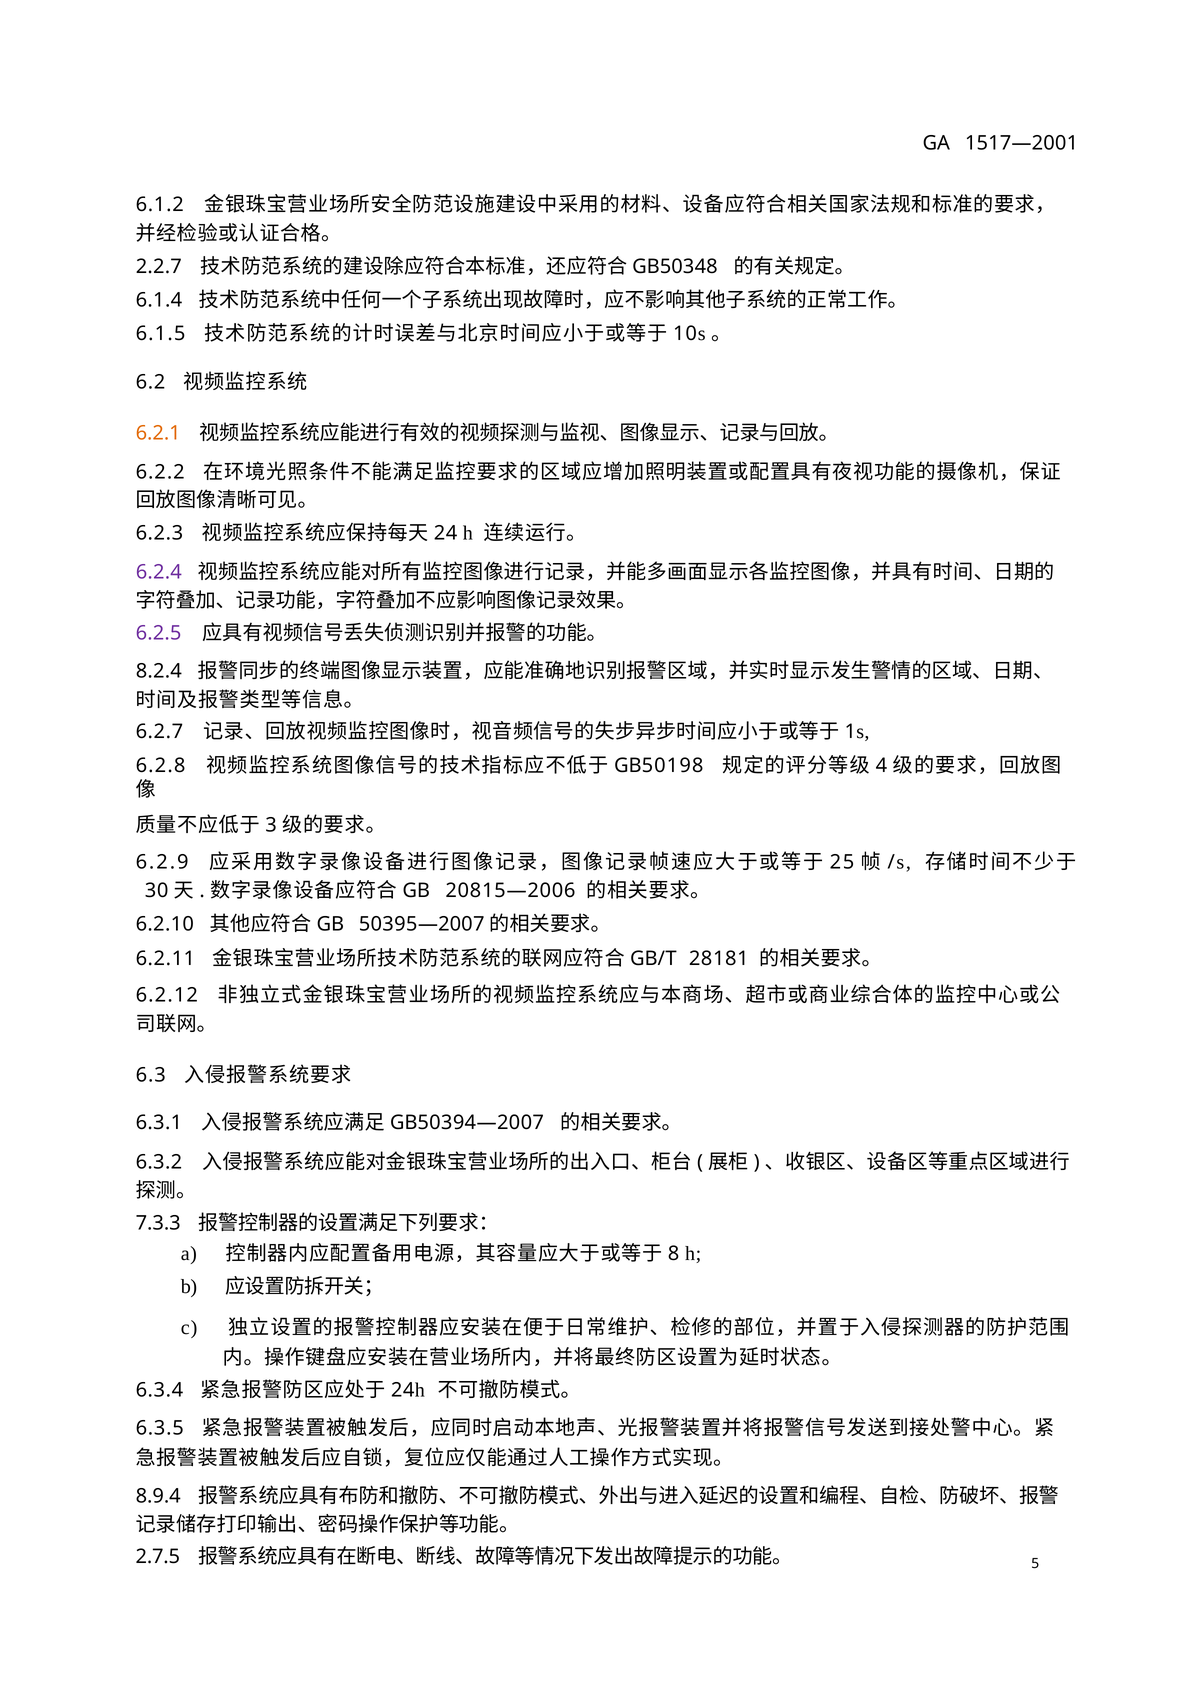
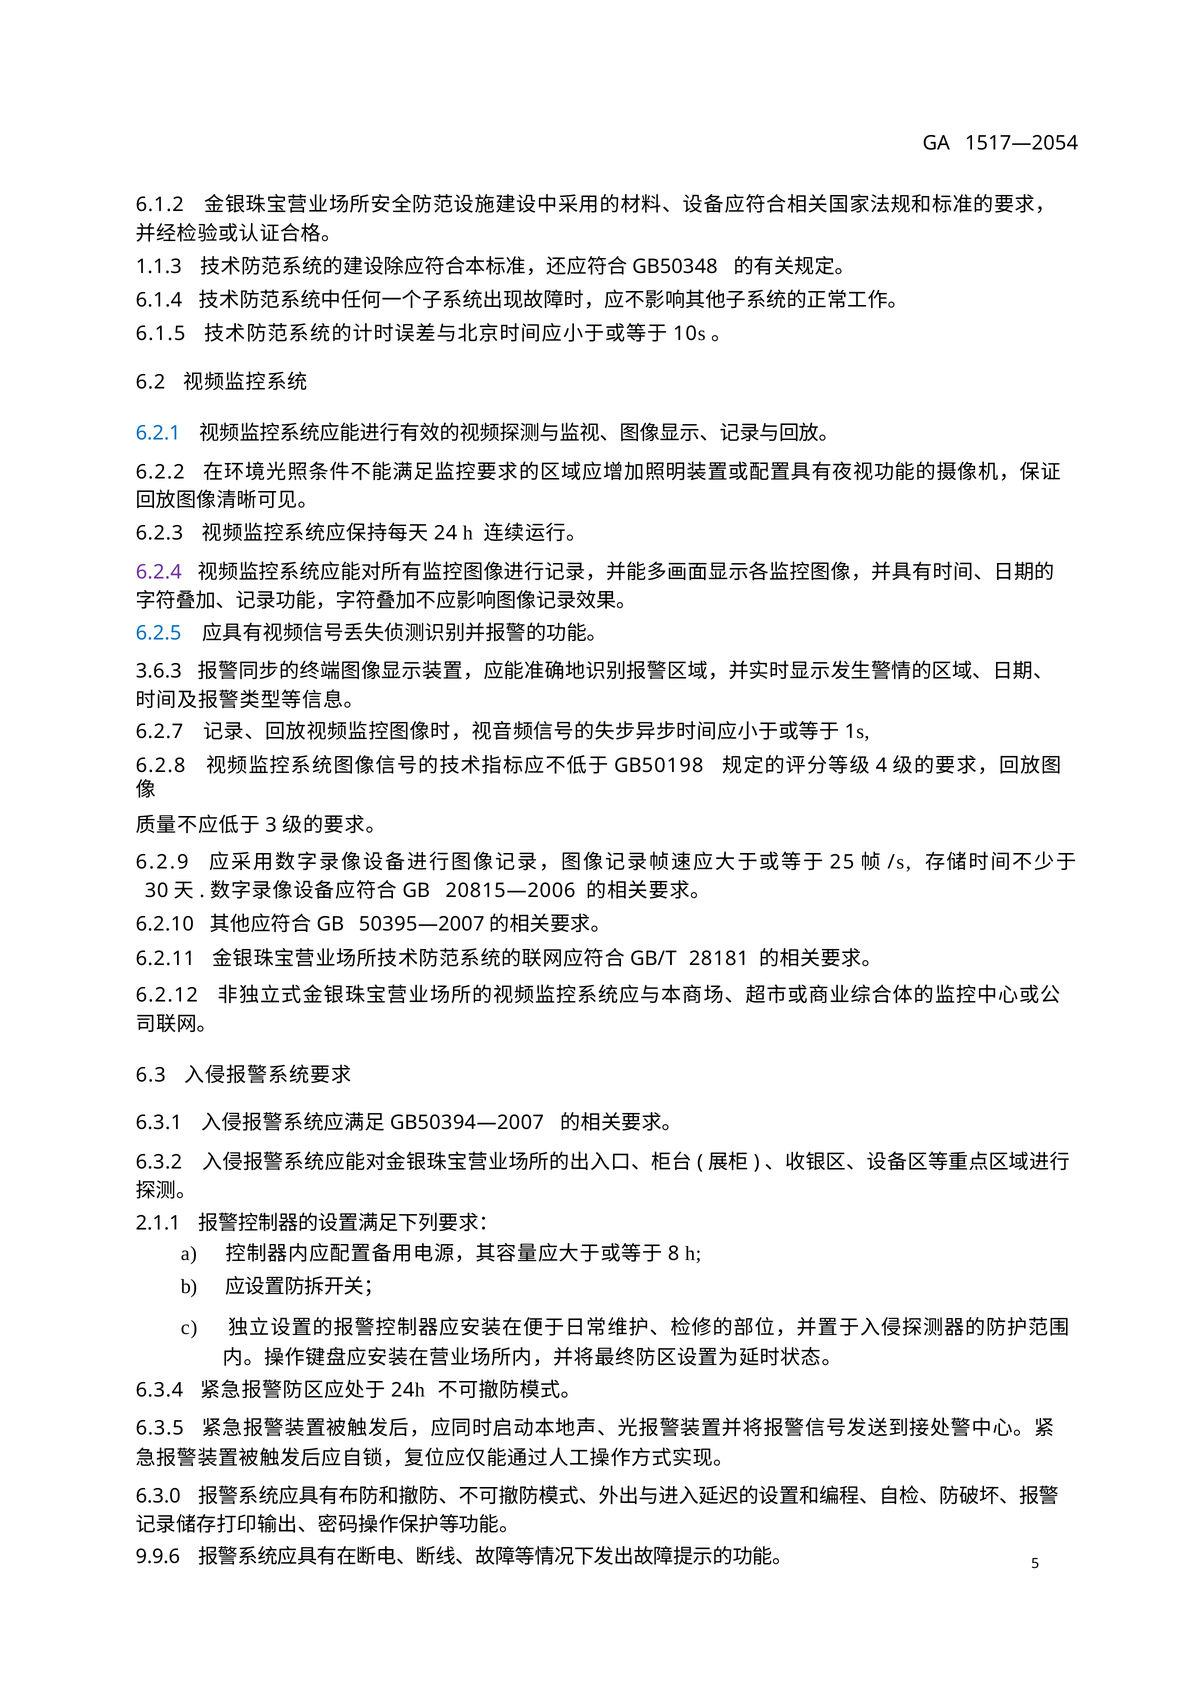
1517—2001: 1517—2001 -> 1517—2054
2.2.7: 2.2.7 -> 1.1.3
6.2.1 colour: orange -> blue
6.2.5 colour: purple -> blue
8.2.4: 8.2.4 -> 3.6.3
7.3.3: 7.3.3 -> 2.1.1
8.9.4: 8.9.4 -> 6.3.0
2.7.5: 2.7.5 -> 9.9.6
